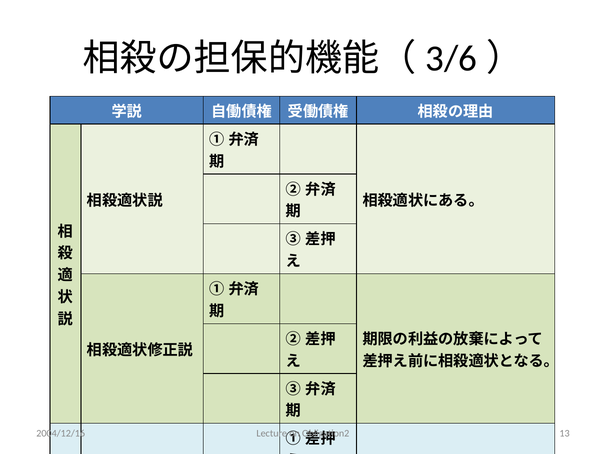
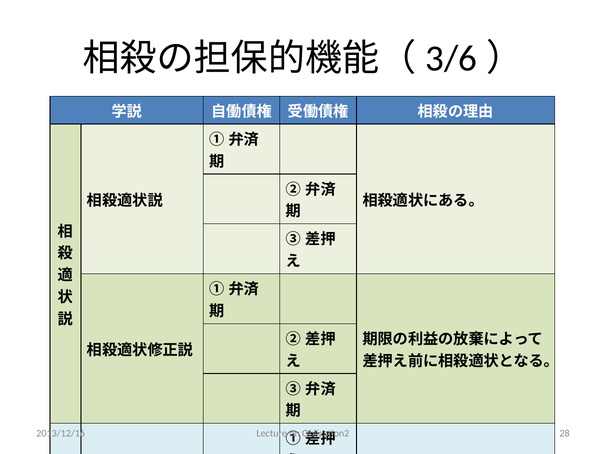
2004/12/16: 2004/12/16 -> 2013/12/16
13: 13 -> 28
